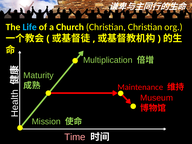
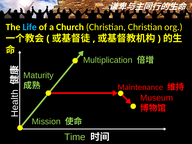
Time colour: pink -> light green
